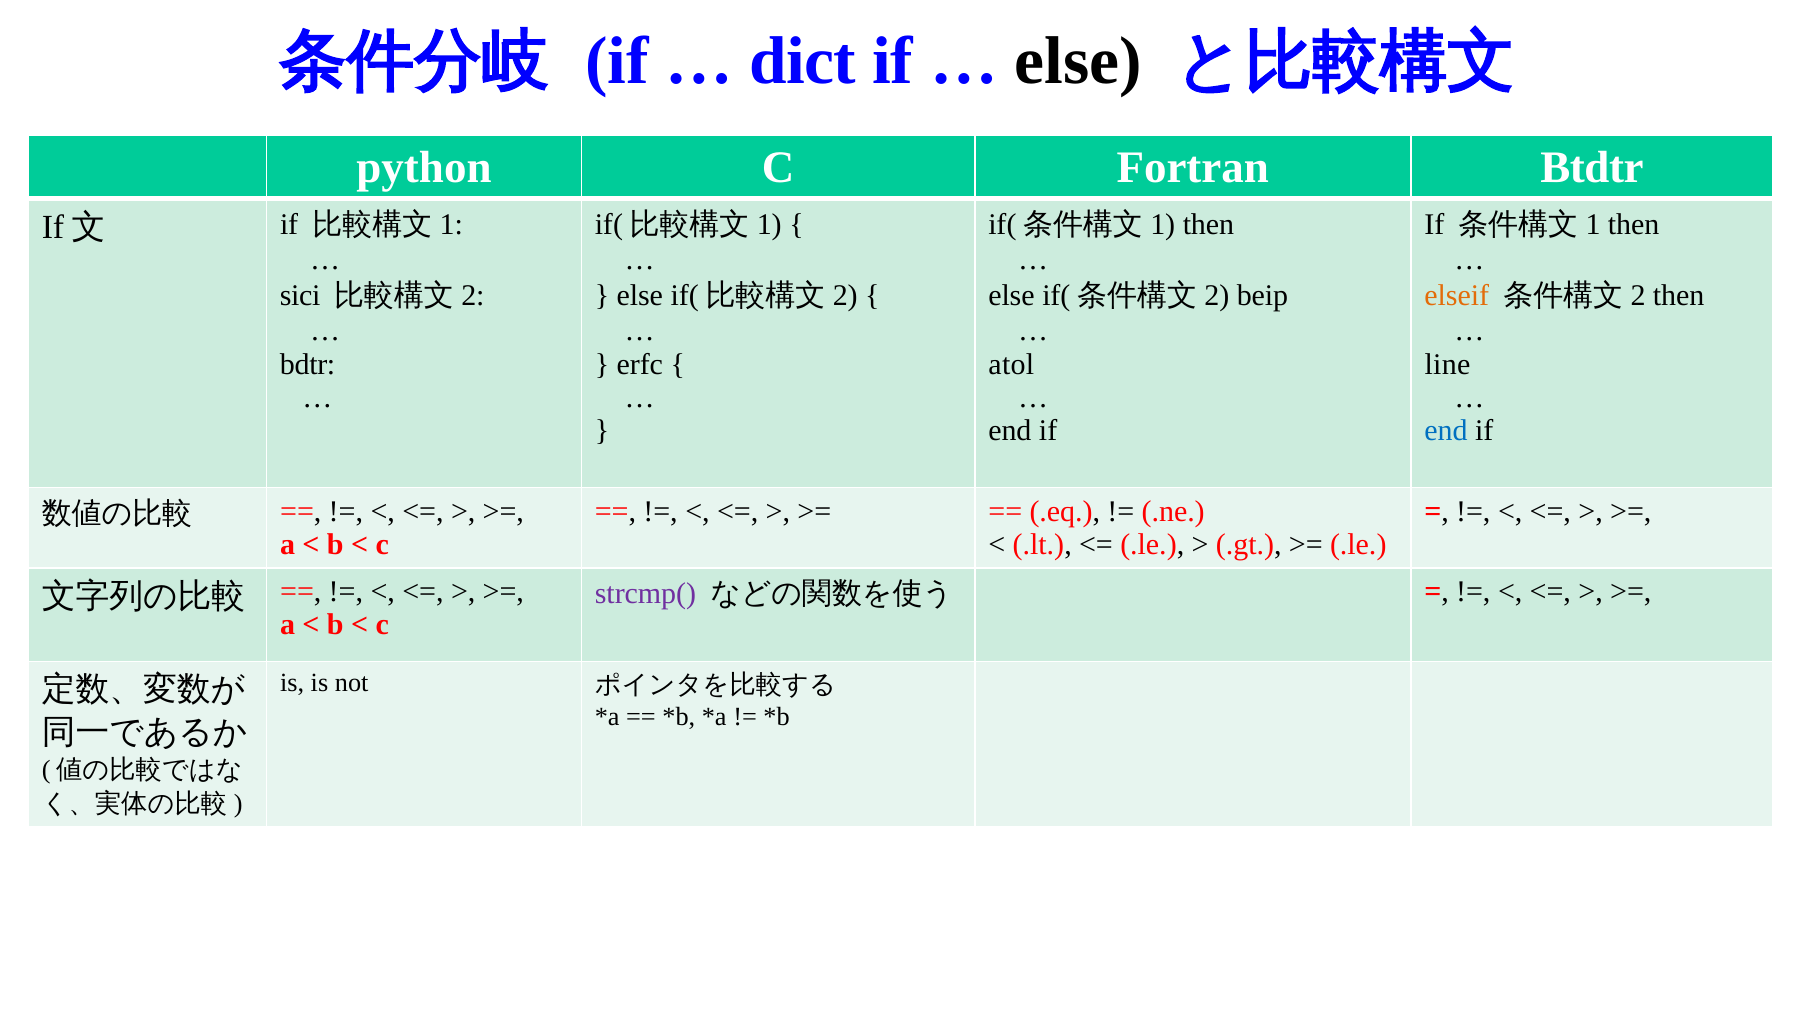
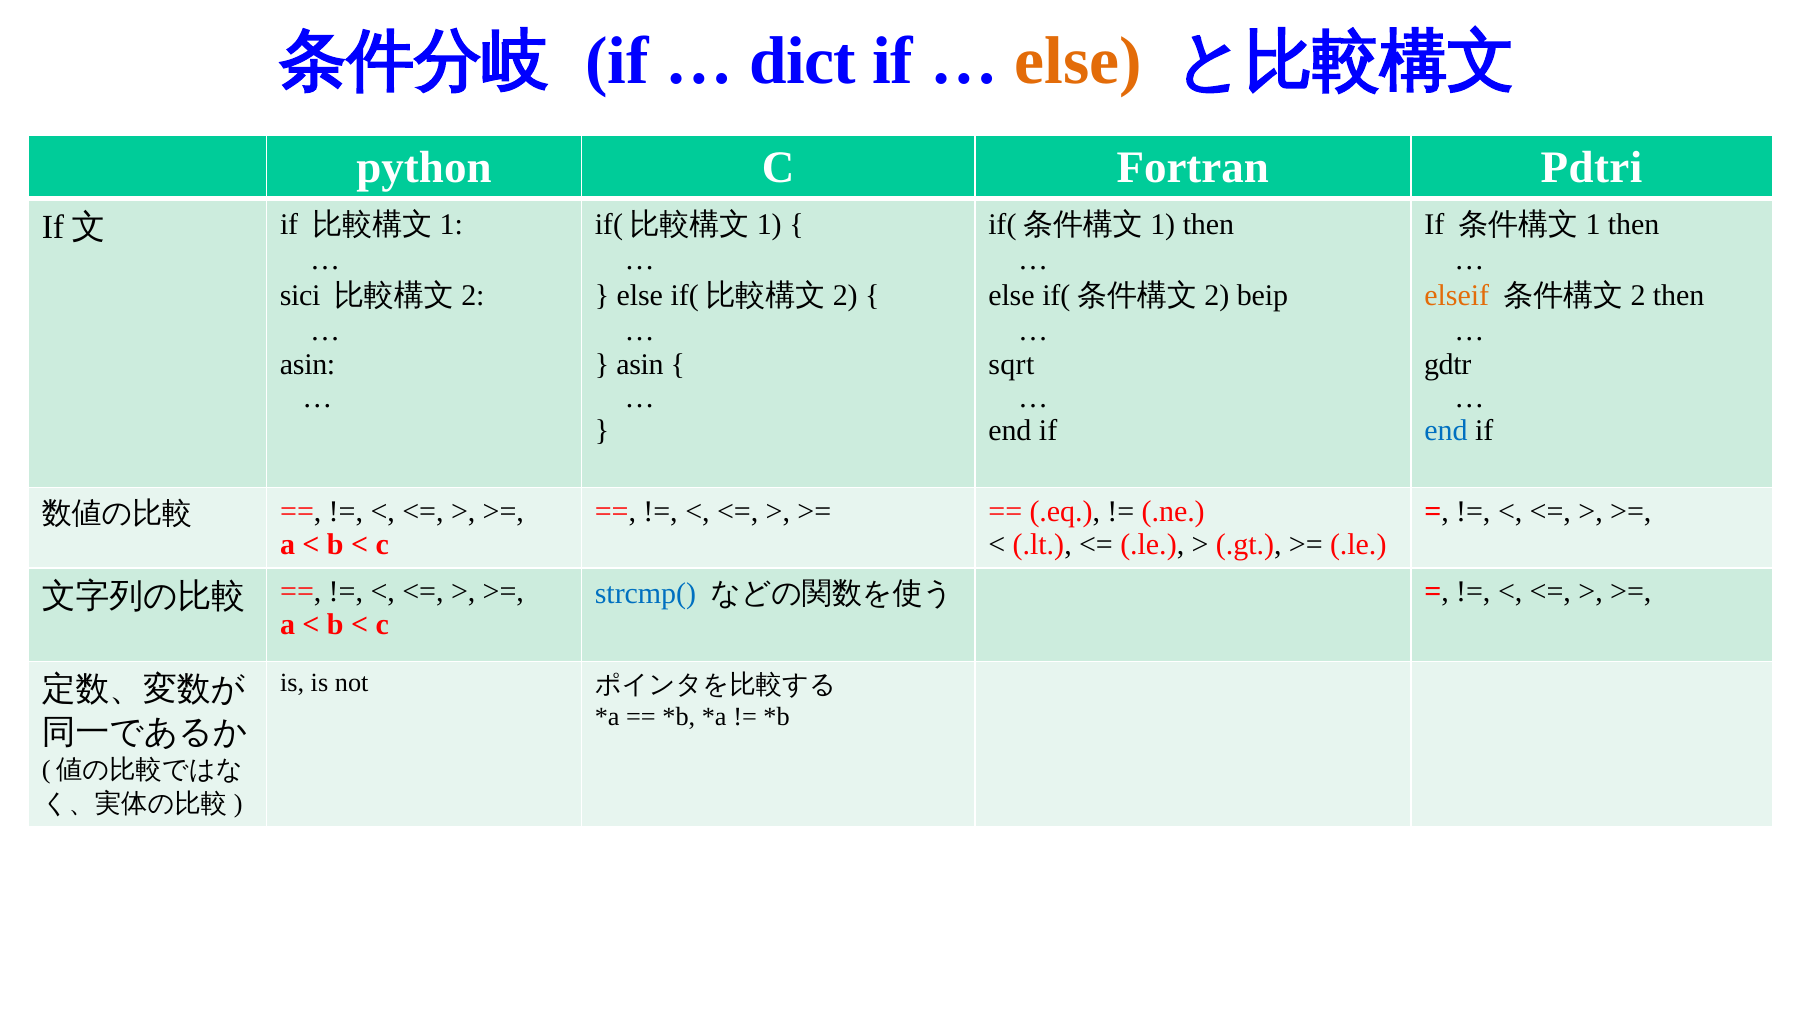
else at (1078, 61) colour: black -> orange
Btdtr: Btdtr -> Pdtri
bdtr at (308, 364): bdtr -> asin
erfc at (640, 364): erfc -> asin
atol: atol -> sqrt
line: line -> gdtr
strcmp( colour: purple -> blue
